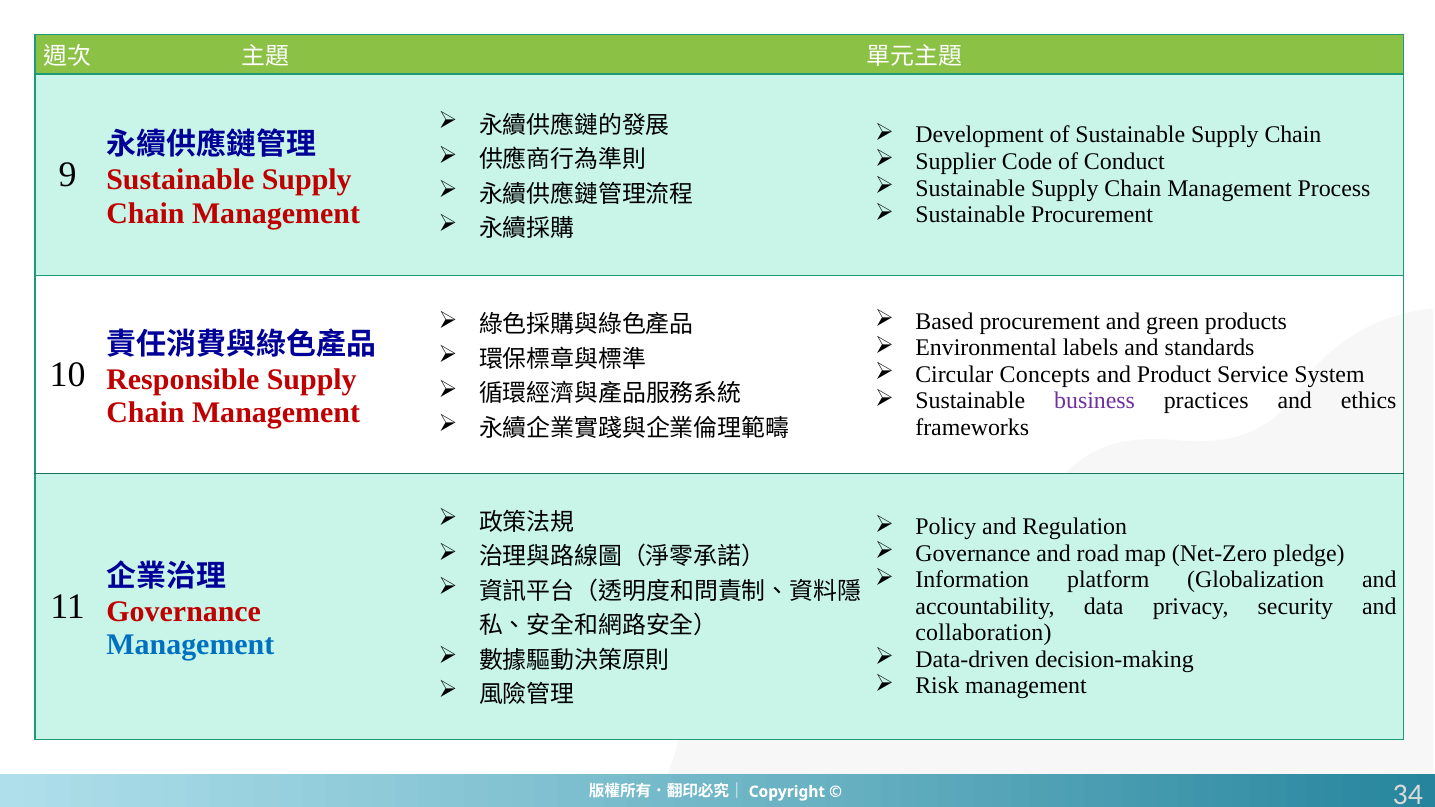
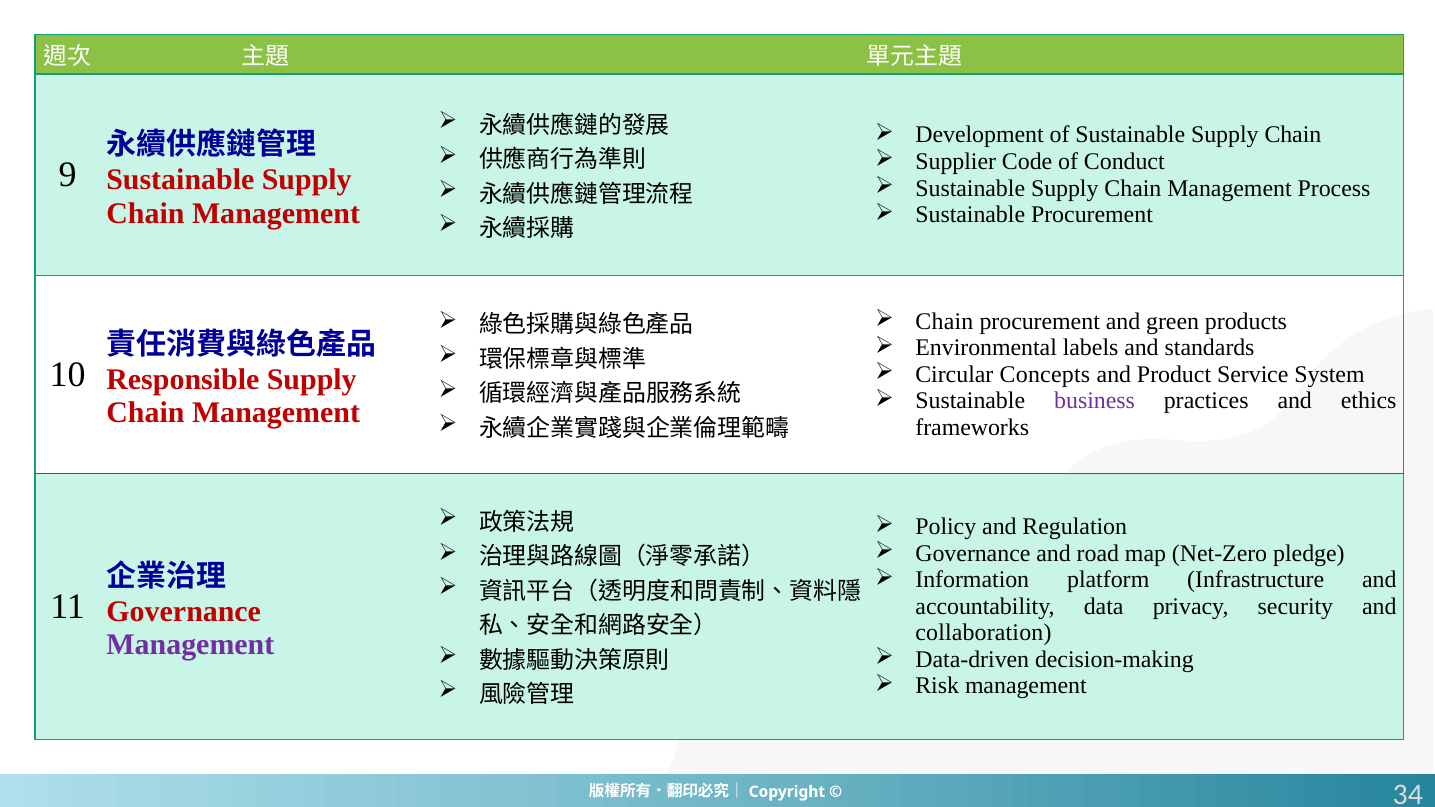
Based at (945, 321): Based -> Chain
Globalization: Globalization -> Infrastructure
Management at (190, 645) colour: blue -> purple
